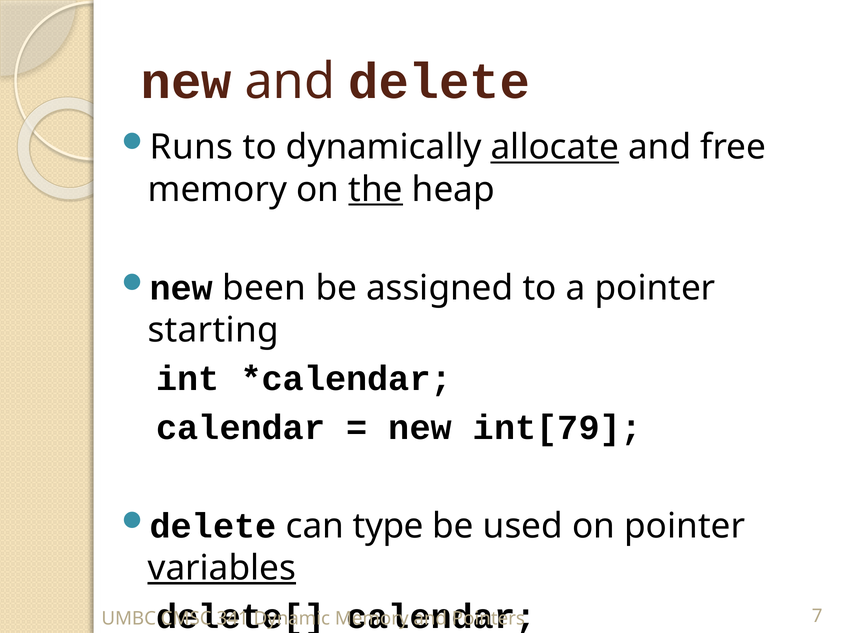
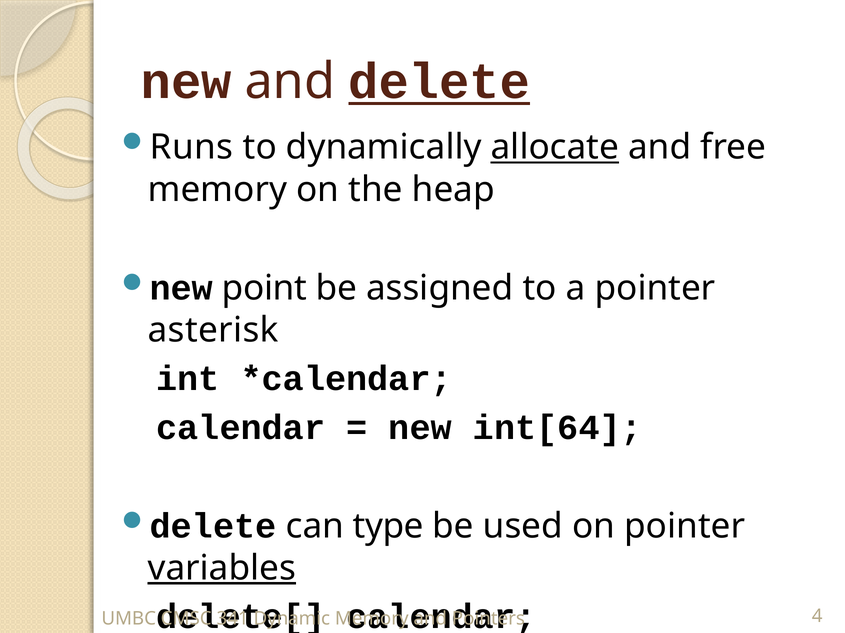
delete underline: none -> present
the underline: present -> none
been: been -> point
starting: starting -> asterisk
int[79: int[79 -> int[64
7: 7 -> 4
